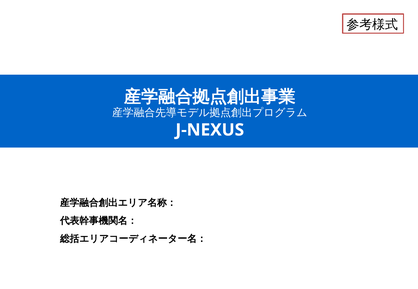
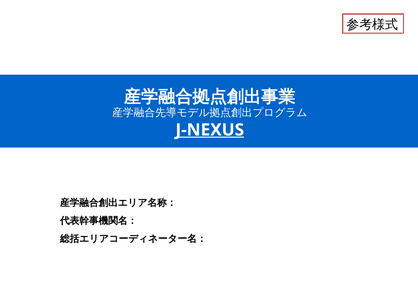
J-NEXUS underline: none -> present
